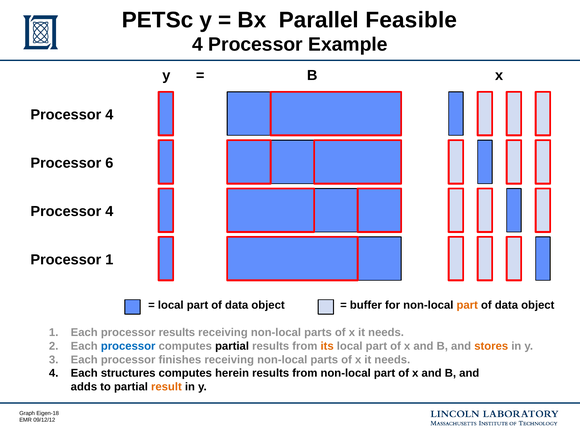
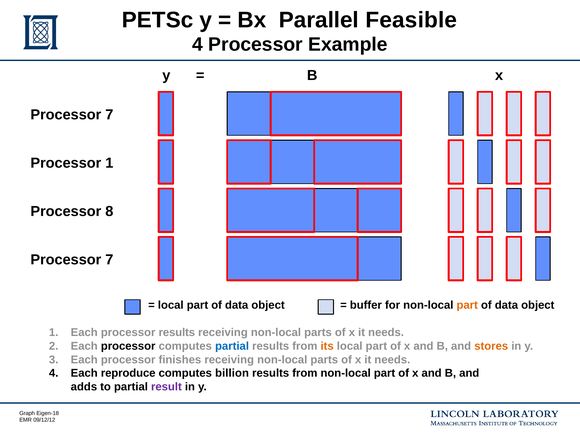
4 at (109, 115): 4 -> 7
Processor 6: 6 -> 1
4 at (109, 211): 4 -> 8
1 at (109, 260): 1 -> 7
processor at (128, 346) colour: blue -> black
partial at (232, 346) colour: black -> blue
structures: structures -> reproduce
herein: herein -> billion
result colour: orange -> purple
